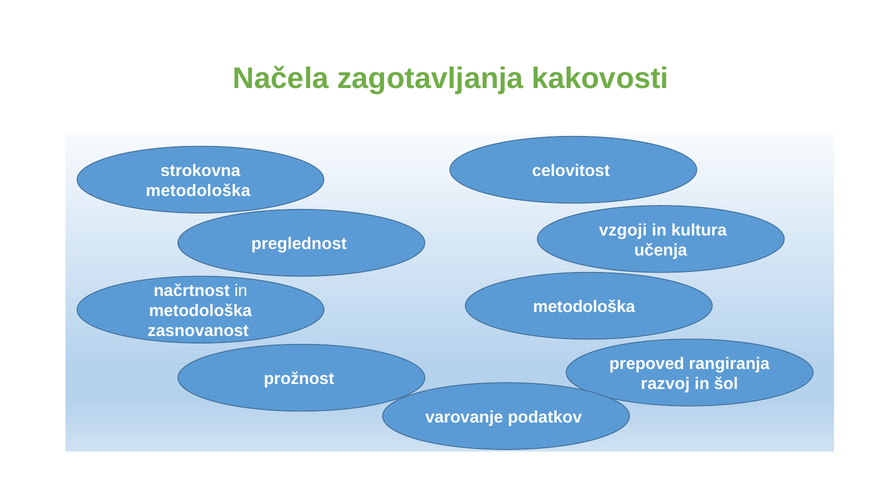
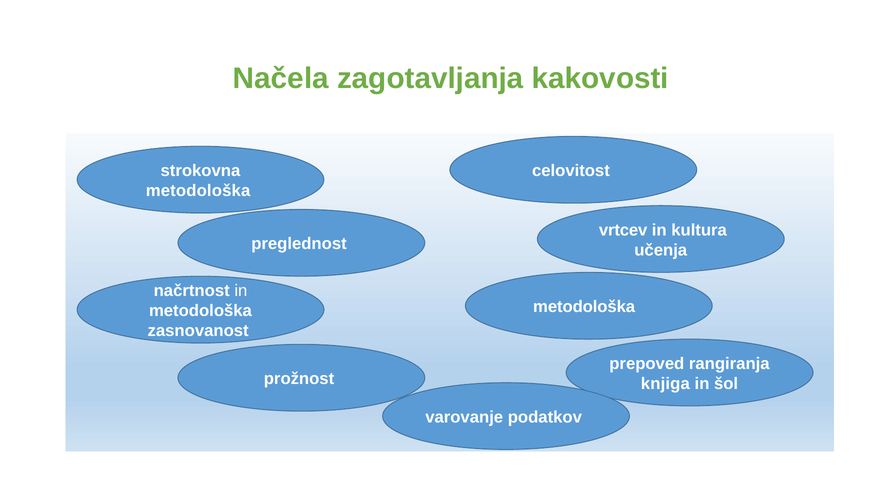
vzgoji: vzgoji -> vrtcev
razvoj: razvoj -> knjiga
